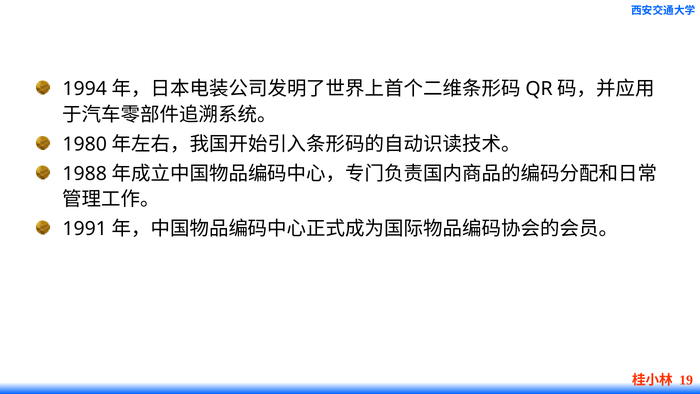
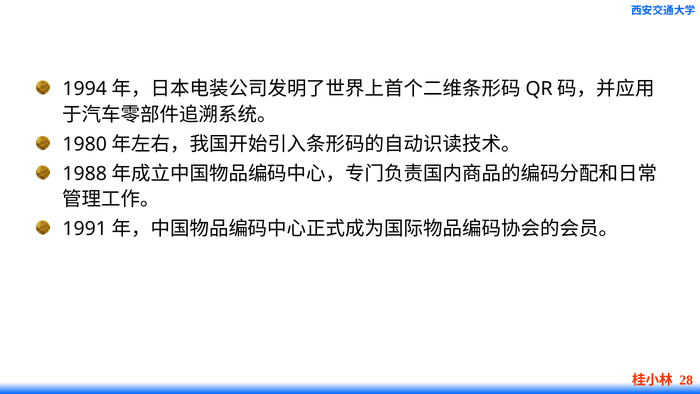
19: 19 -> 28
